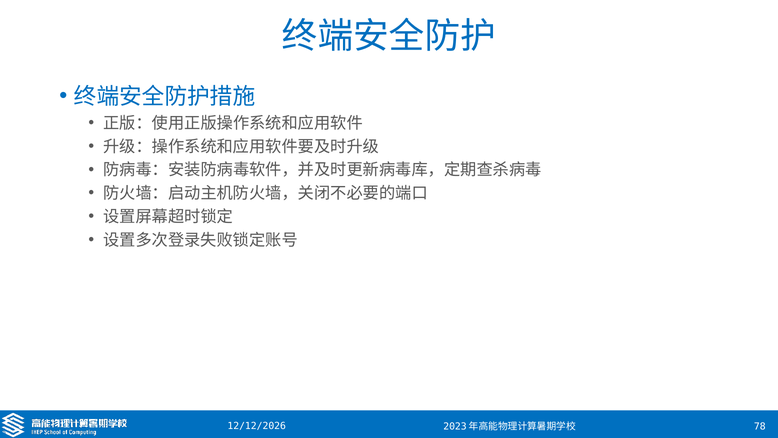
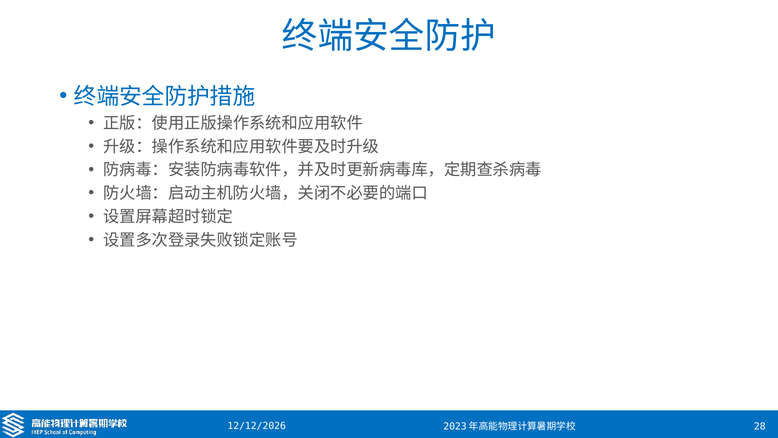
78: 78 -> 28
